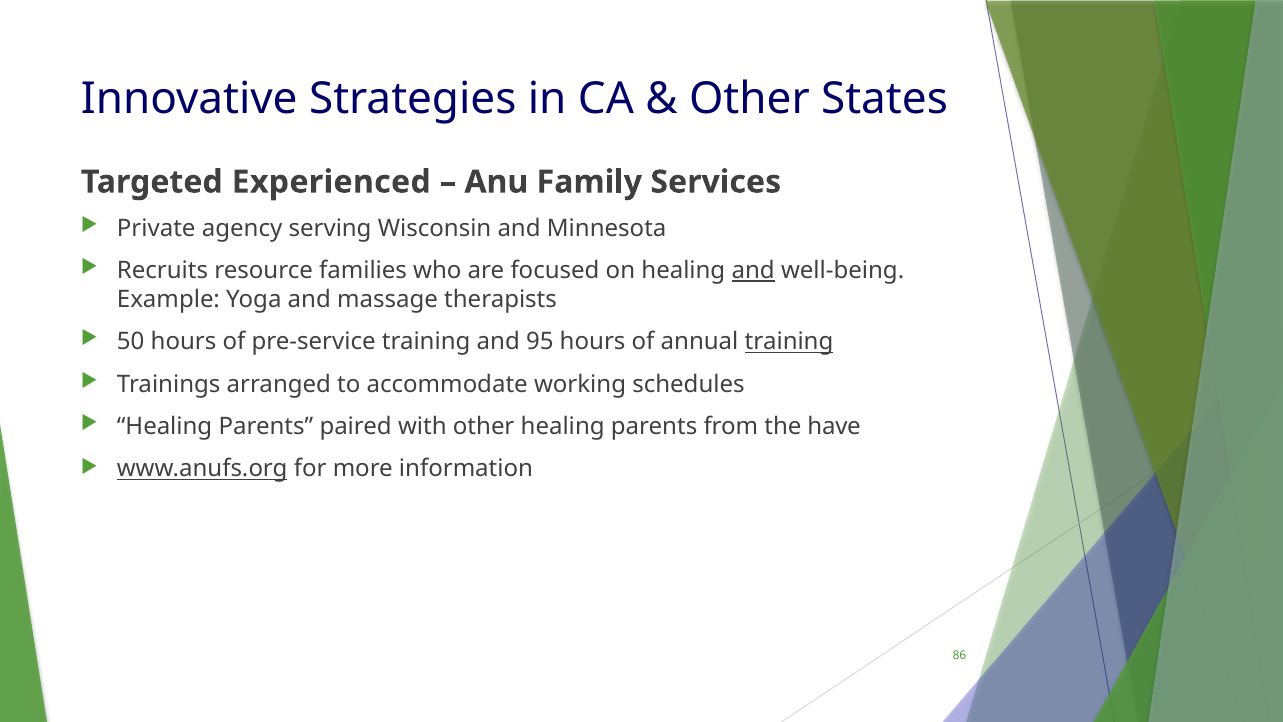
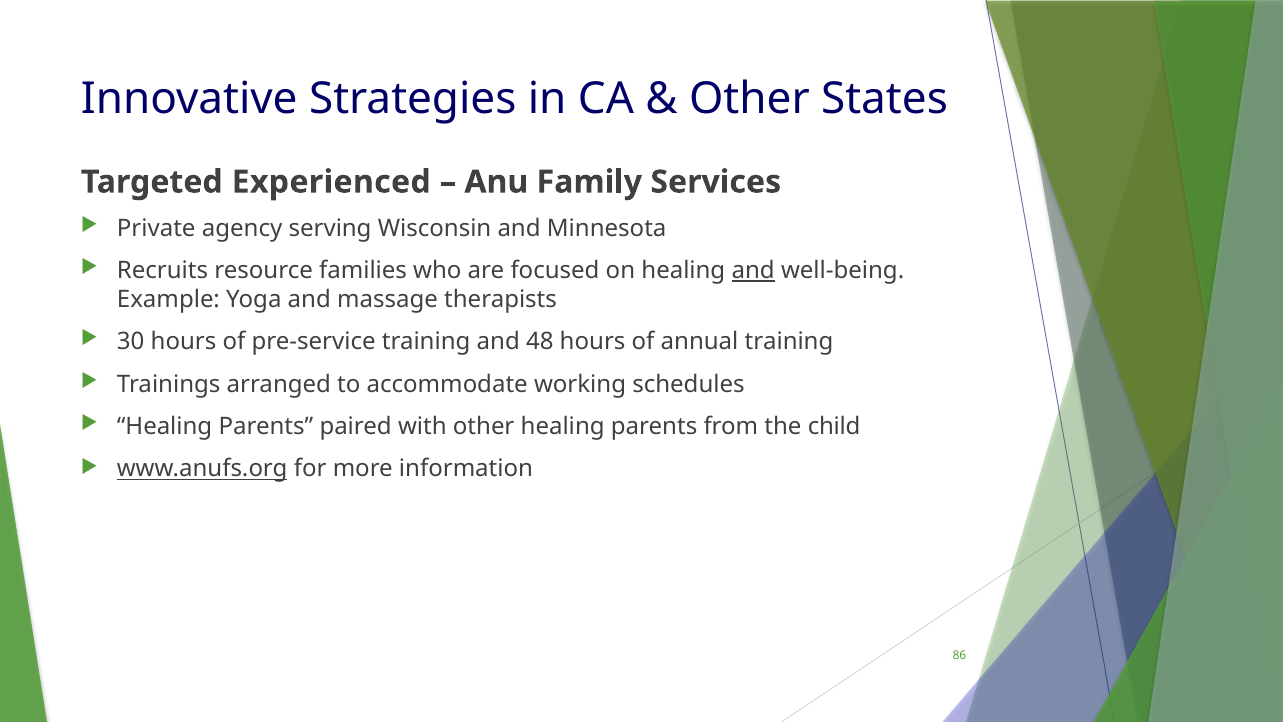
50: 50 -> 30
95: 95 -> 48
training at (789, 342) underline: present -> none
have: have -> child
